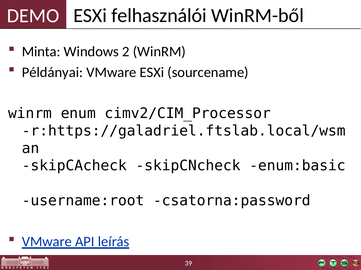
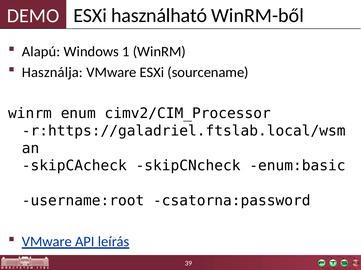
felhasználói: felhasználói -> használható
Minta: Minta -> Alapú
2: 2 -> 1
Példányai: Példányai -> Használja
